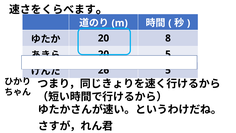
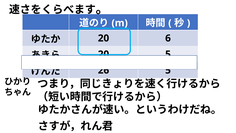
8: 8 -> 6
